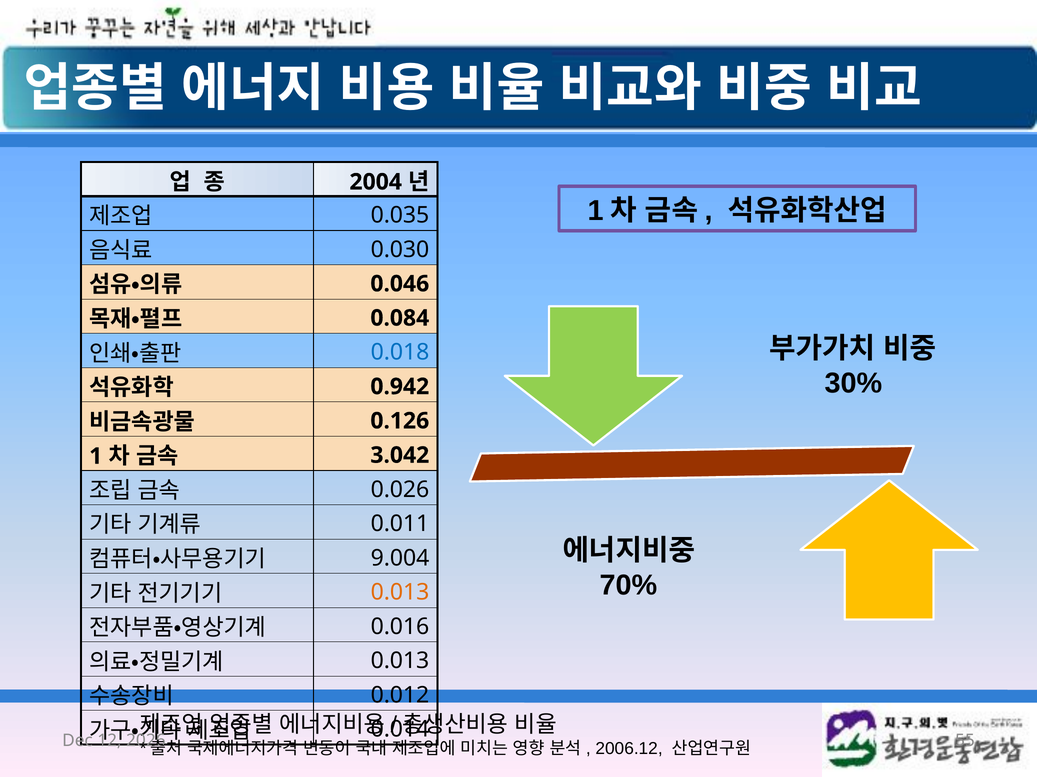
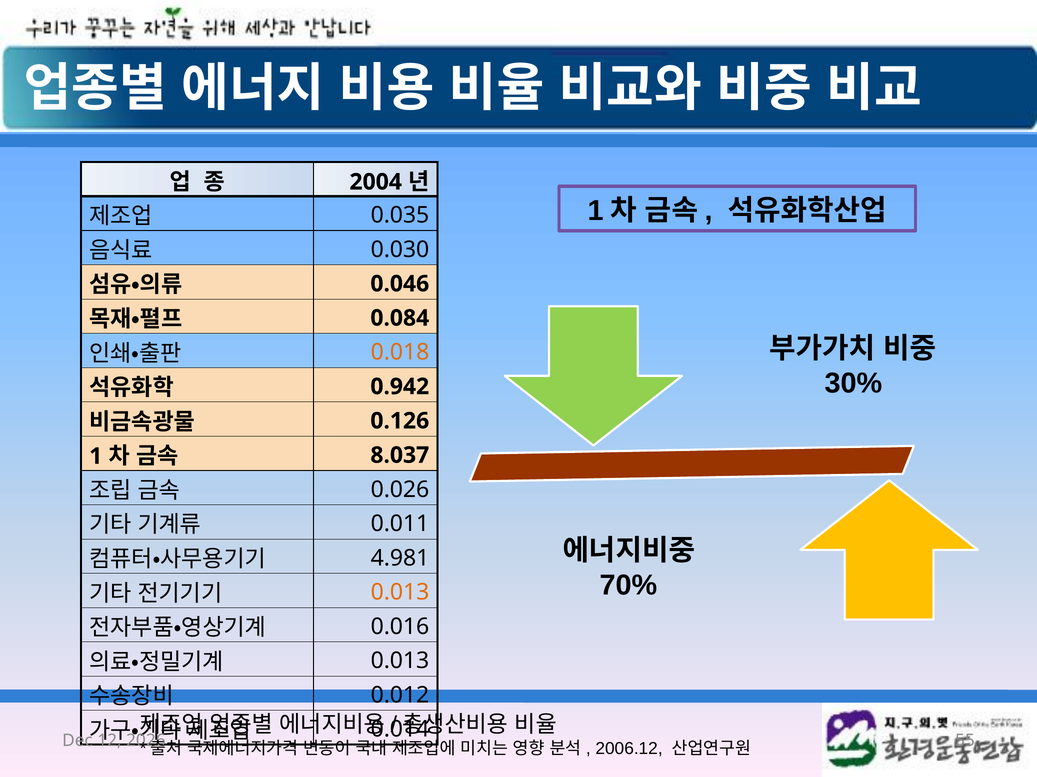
0.018 colour: blue -> orange
3.042: 3.042 -> 8.037
9.004: 9.004 -> 4.981
